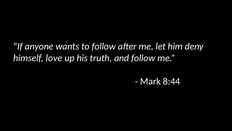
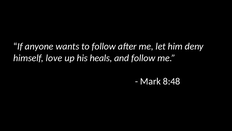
truth: truth -> heals
8:44: 8:44 -> 8:48
